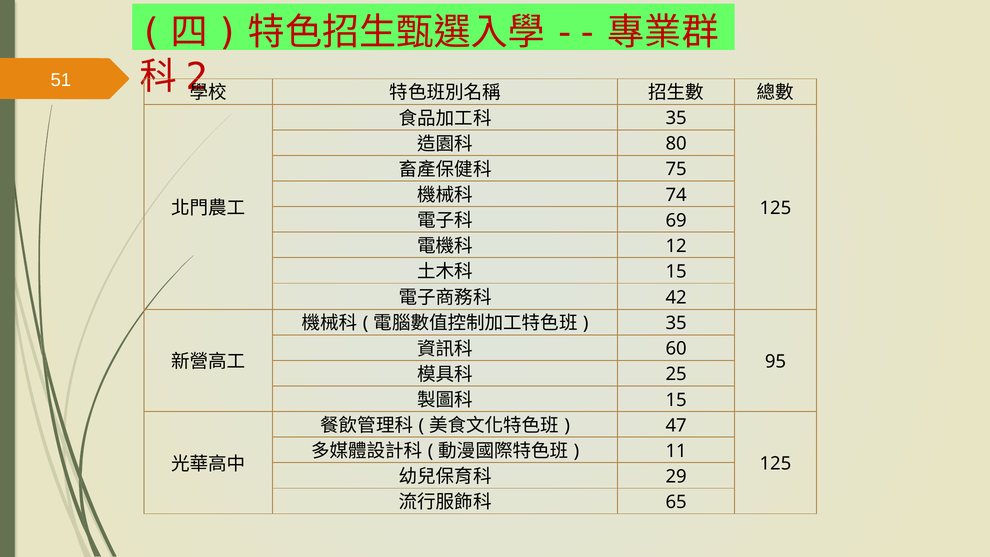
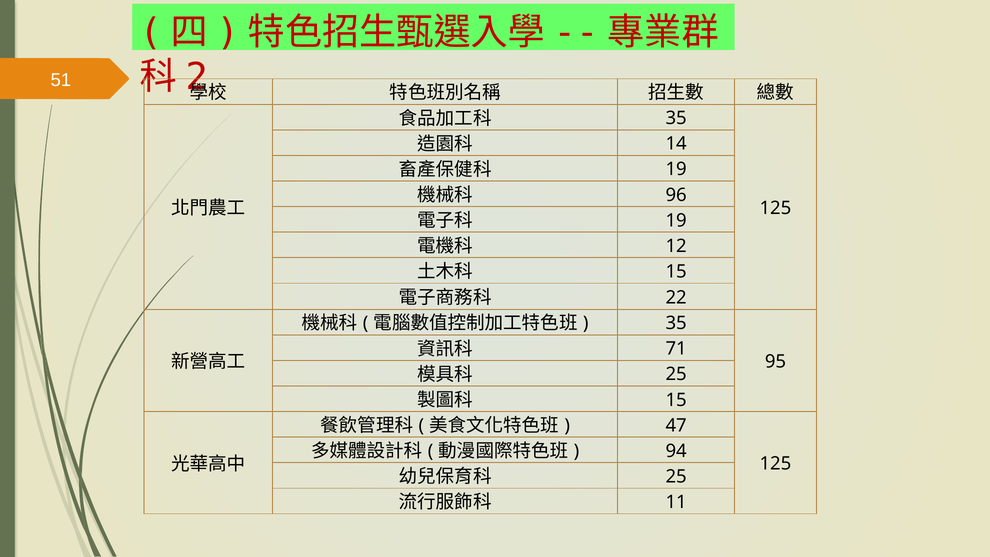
80: 80 -> 14
75 at (676, 169): 75 -> 19
74: 74 -> 96
69 at (676, 220): 69 -> 19
42: 42 -> 22
60: 60 -> 71
11: 11 -> 94
29 at (676, 476): 29 -> 25
65: 65 -> 11
